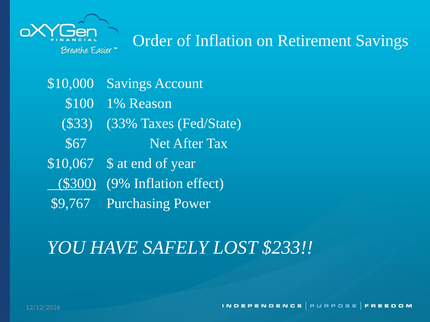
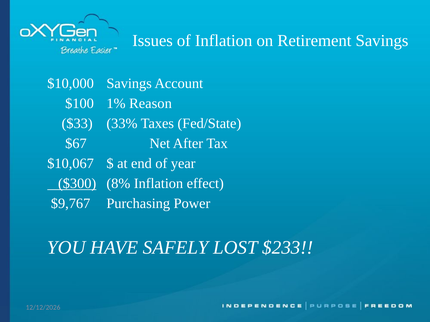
Order: Order -> Issues
9%: 9% -> 8%
